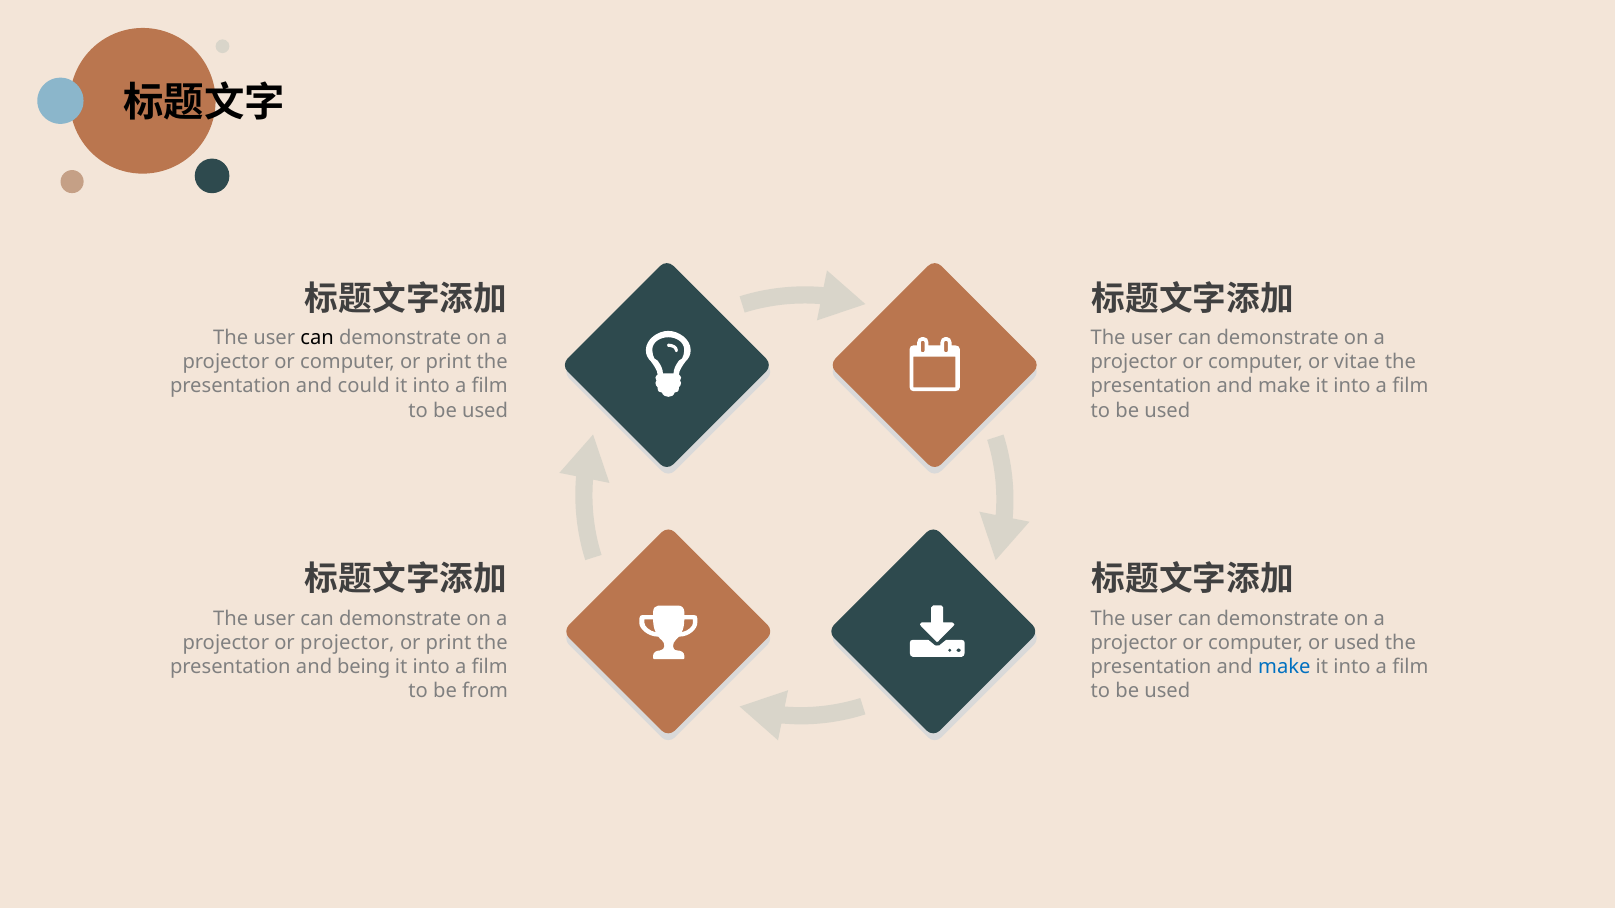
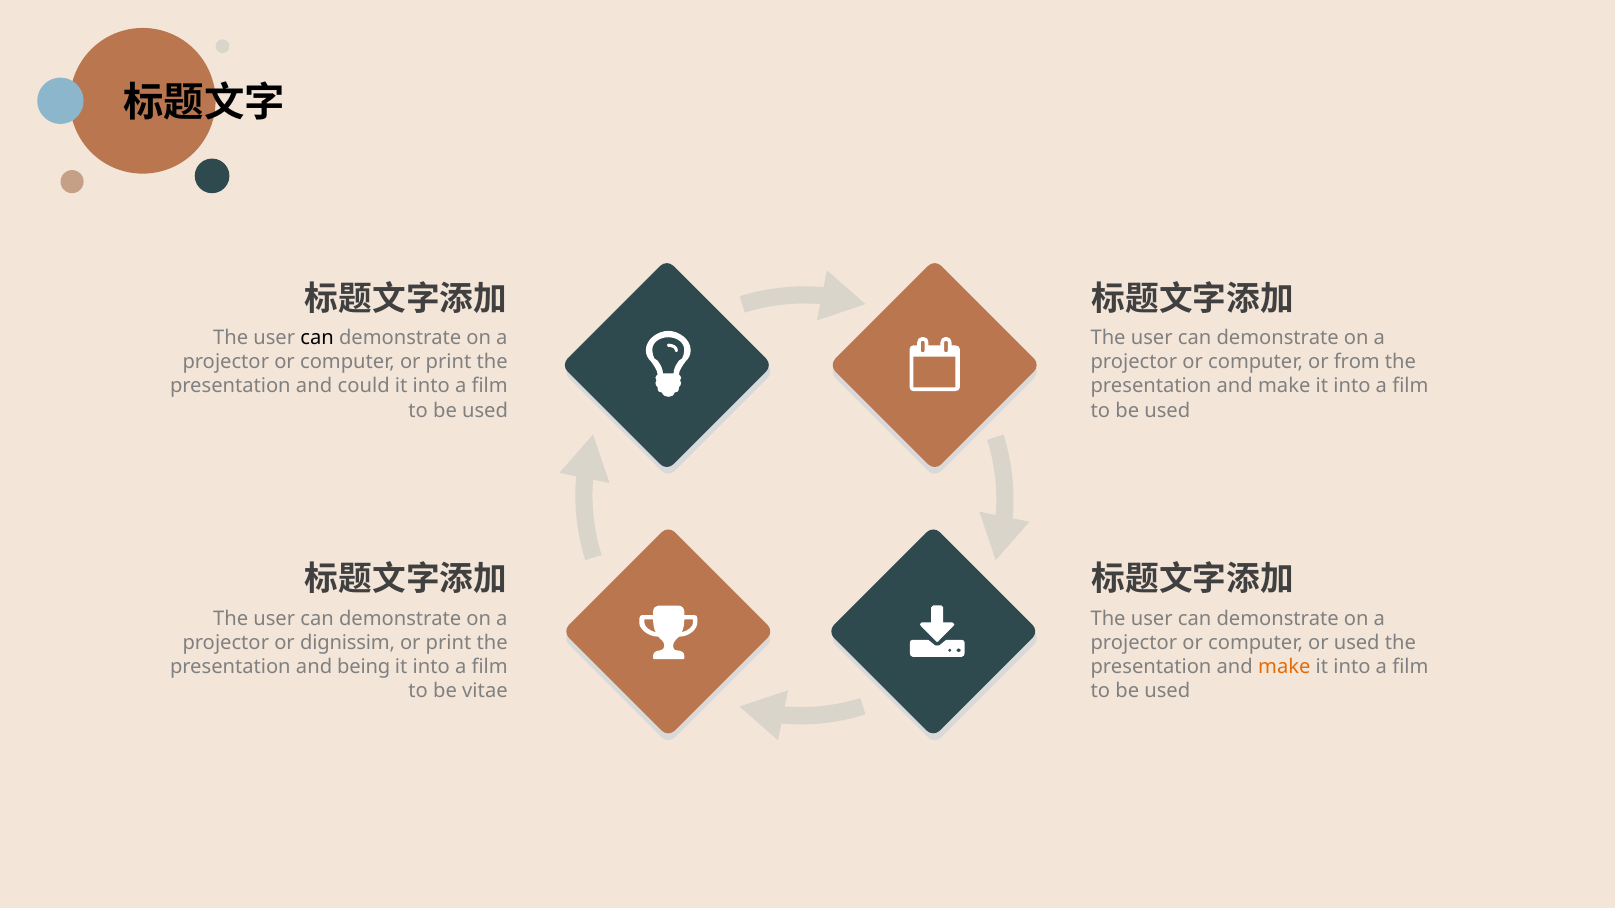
vitae: vitae -> from
or projector: projector -> dignissim
make at (1284, 667) colour: blue -> orange
from: from -> vitae
